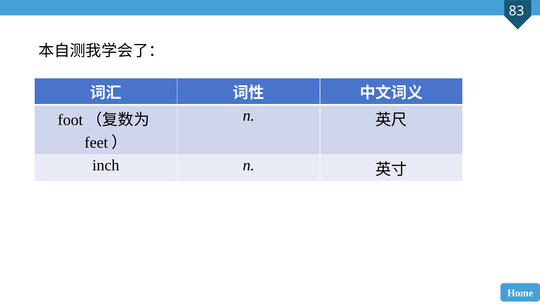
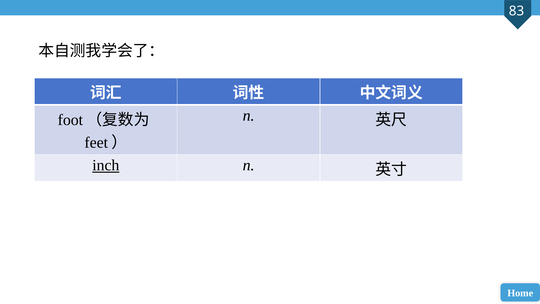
inch underline: none -> present
